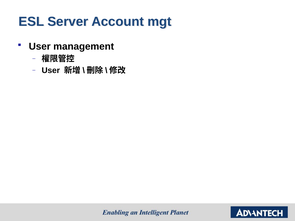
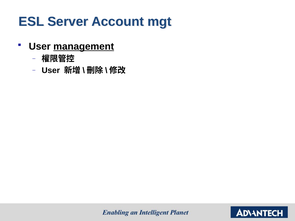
management underline: none -> present
